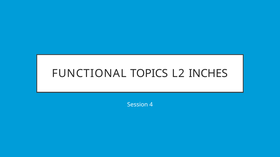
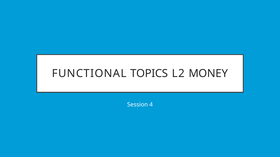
INCHES: INCHES -> MONEY
